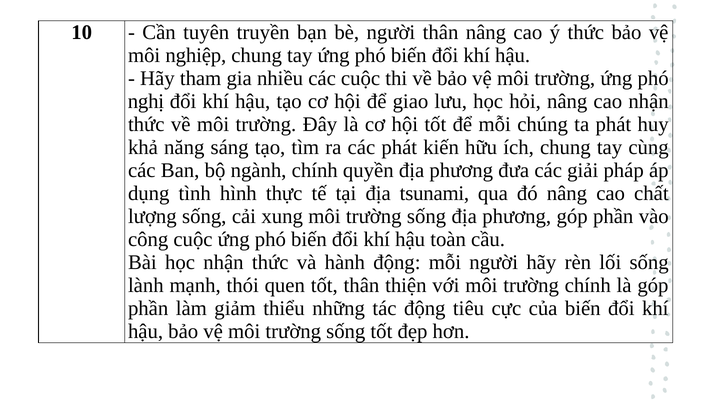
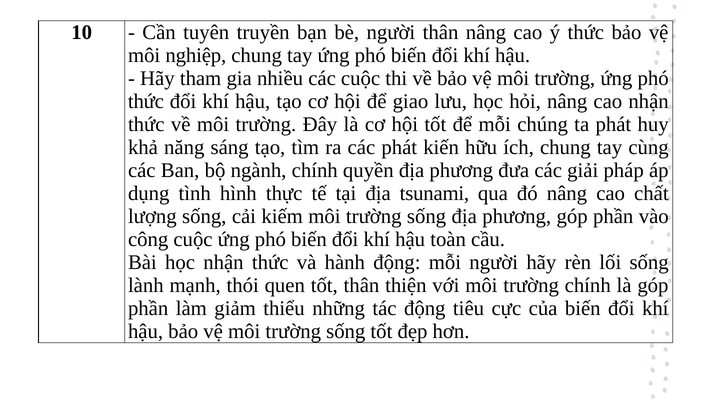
nghị at (146, 101): nghị -> thức
xung: xung -> kiếm
